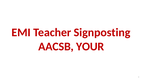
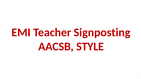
YOUR: YOUR -> STYLE
